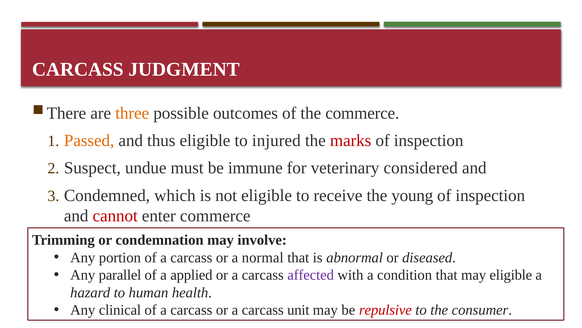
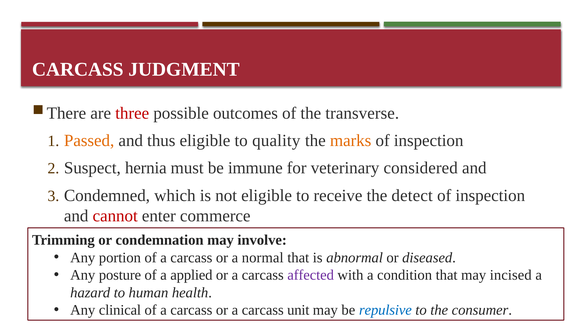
three colour: orange -> red
the commerce: commerce -> transverse
injured: injured -> quality
marks colour: red -> orange
undue: undue -> hernia
young: young -> detect
parallel: parallel -> posture
may eligible: eligible -> incised
repulsive colour: red -> blue
